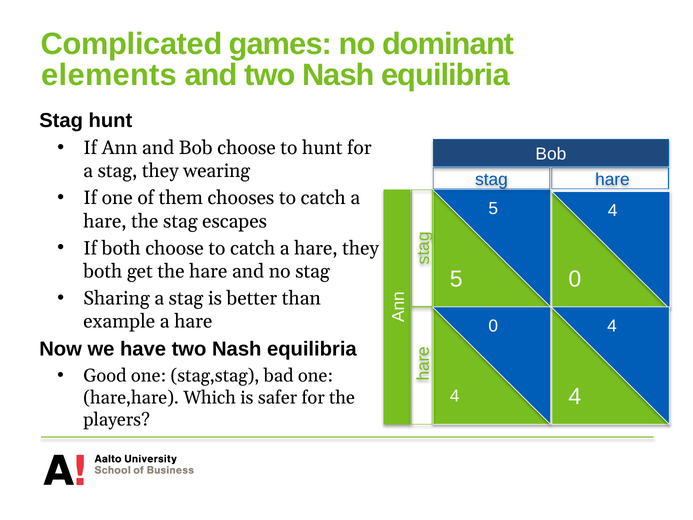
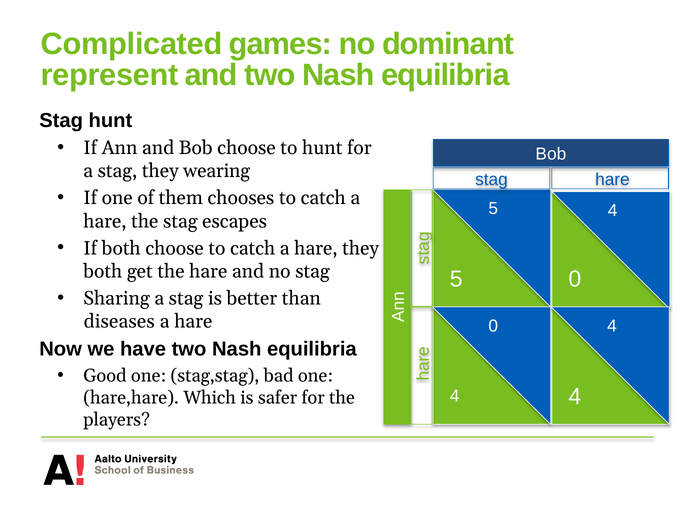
elements: elements -> represent
example: example -> diseases
